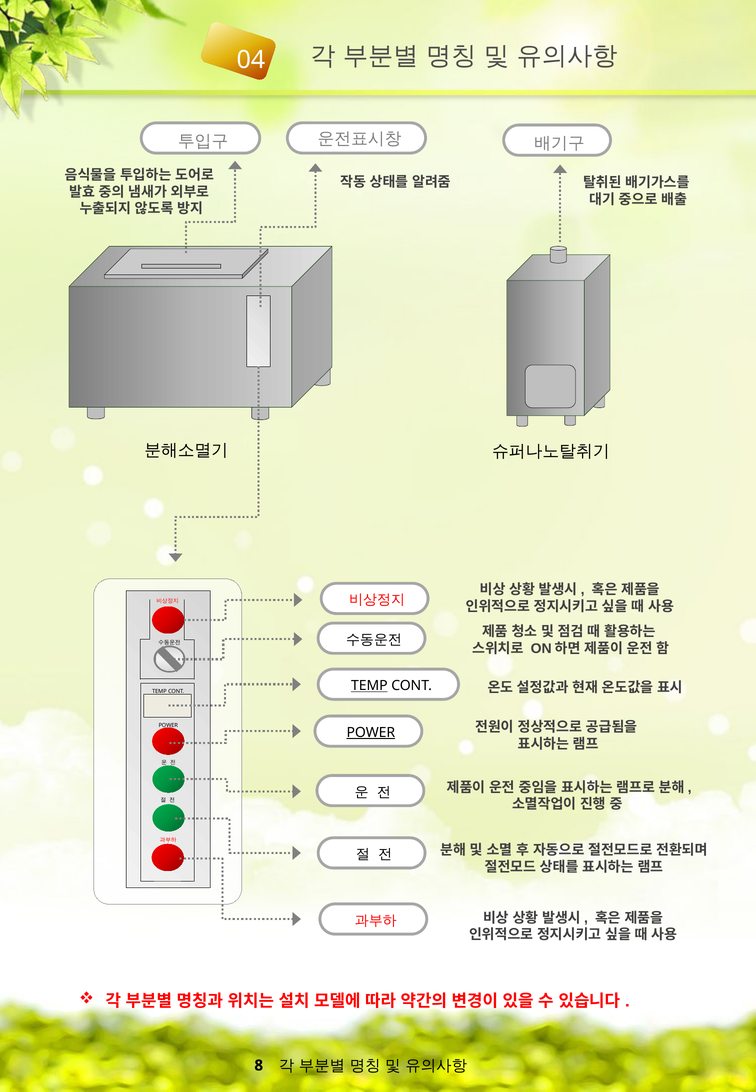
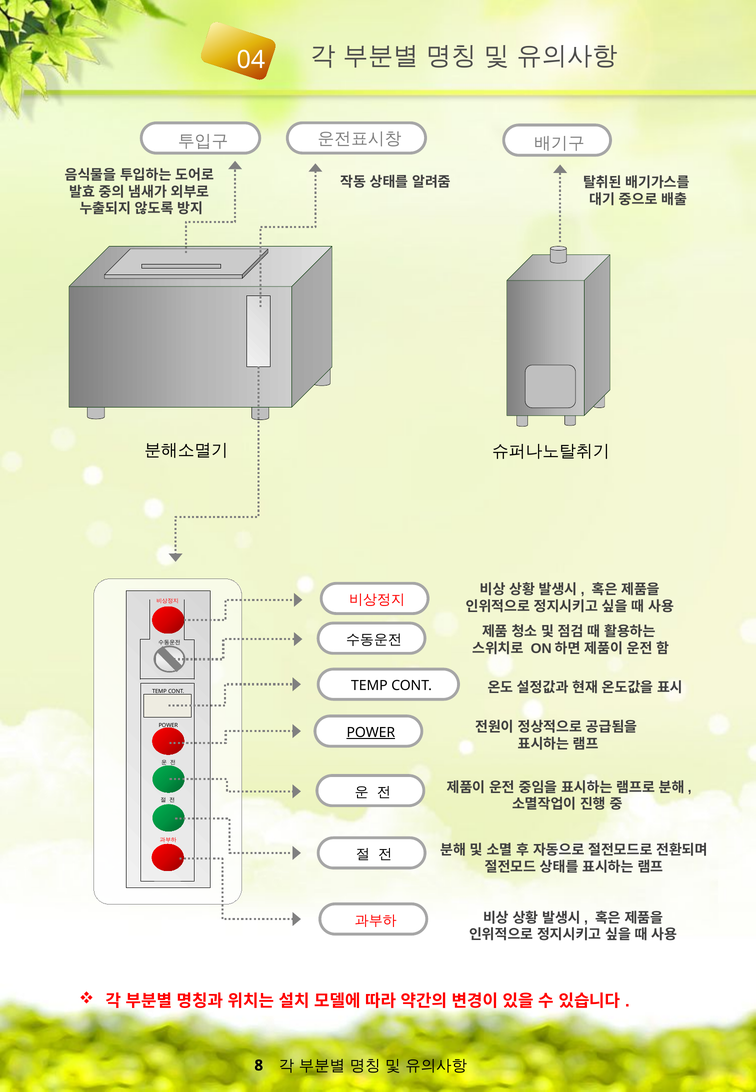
TEMP at (369, 686) underline: present -> none
